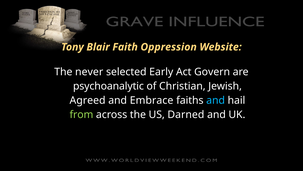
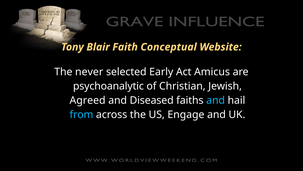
Oppression: Oppression -> Conceptual
Govern: Govern -> Amicus
Embrace: Embrace -> Diseased
from colour: light green -> light blue
Darned: Darned -> Engage
